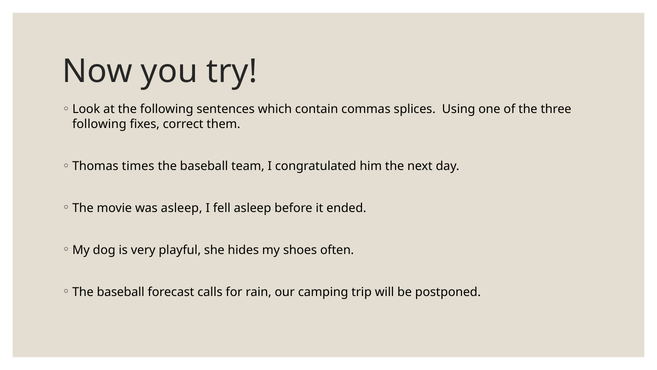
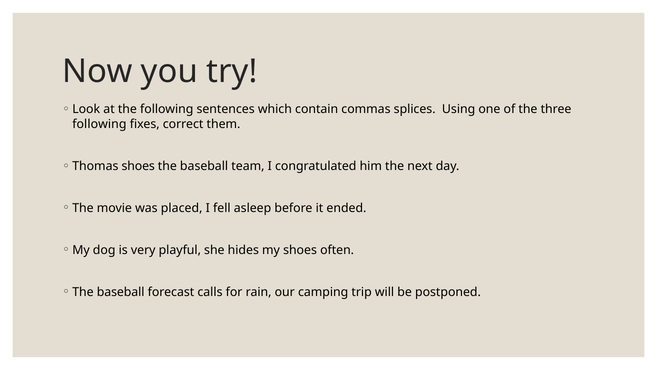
Thomas times: times -> shoes
was asleep: asleep -> placed
